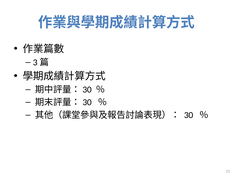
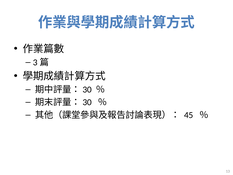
30: 30 -> 45
